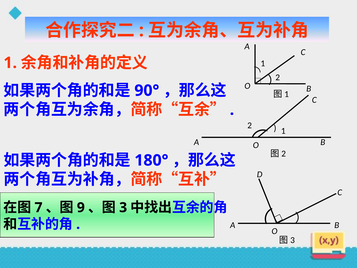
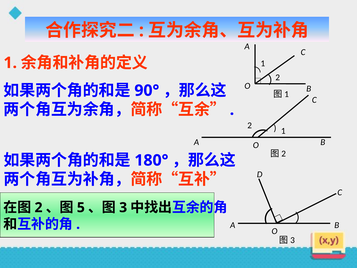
7 at (39, 207): 7 -> 2
9: 9 -> 5
